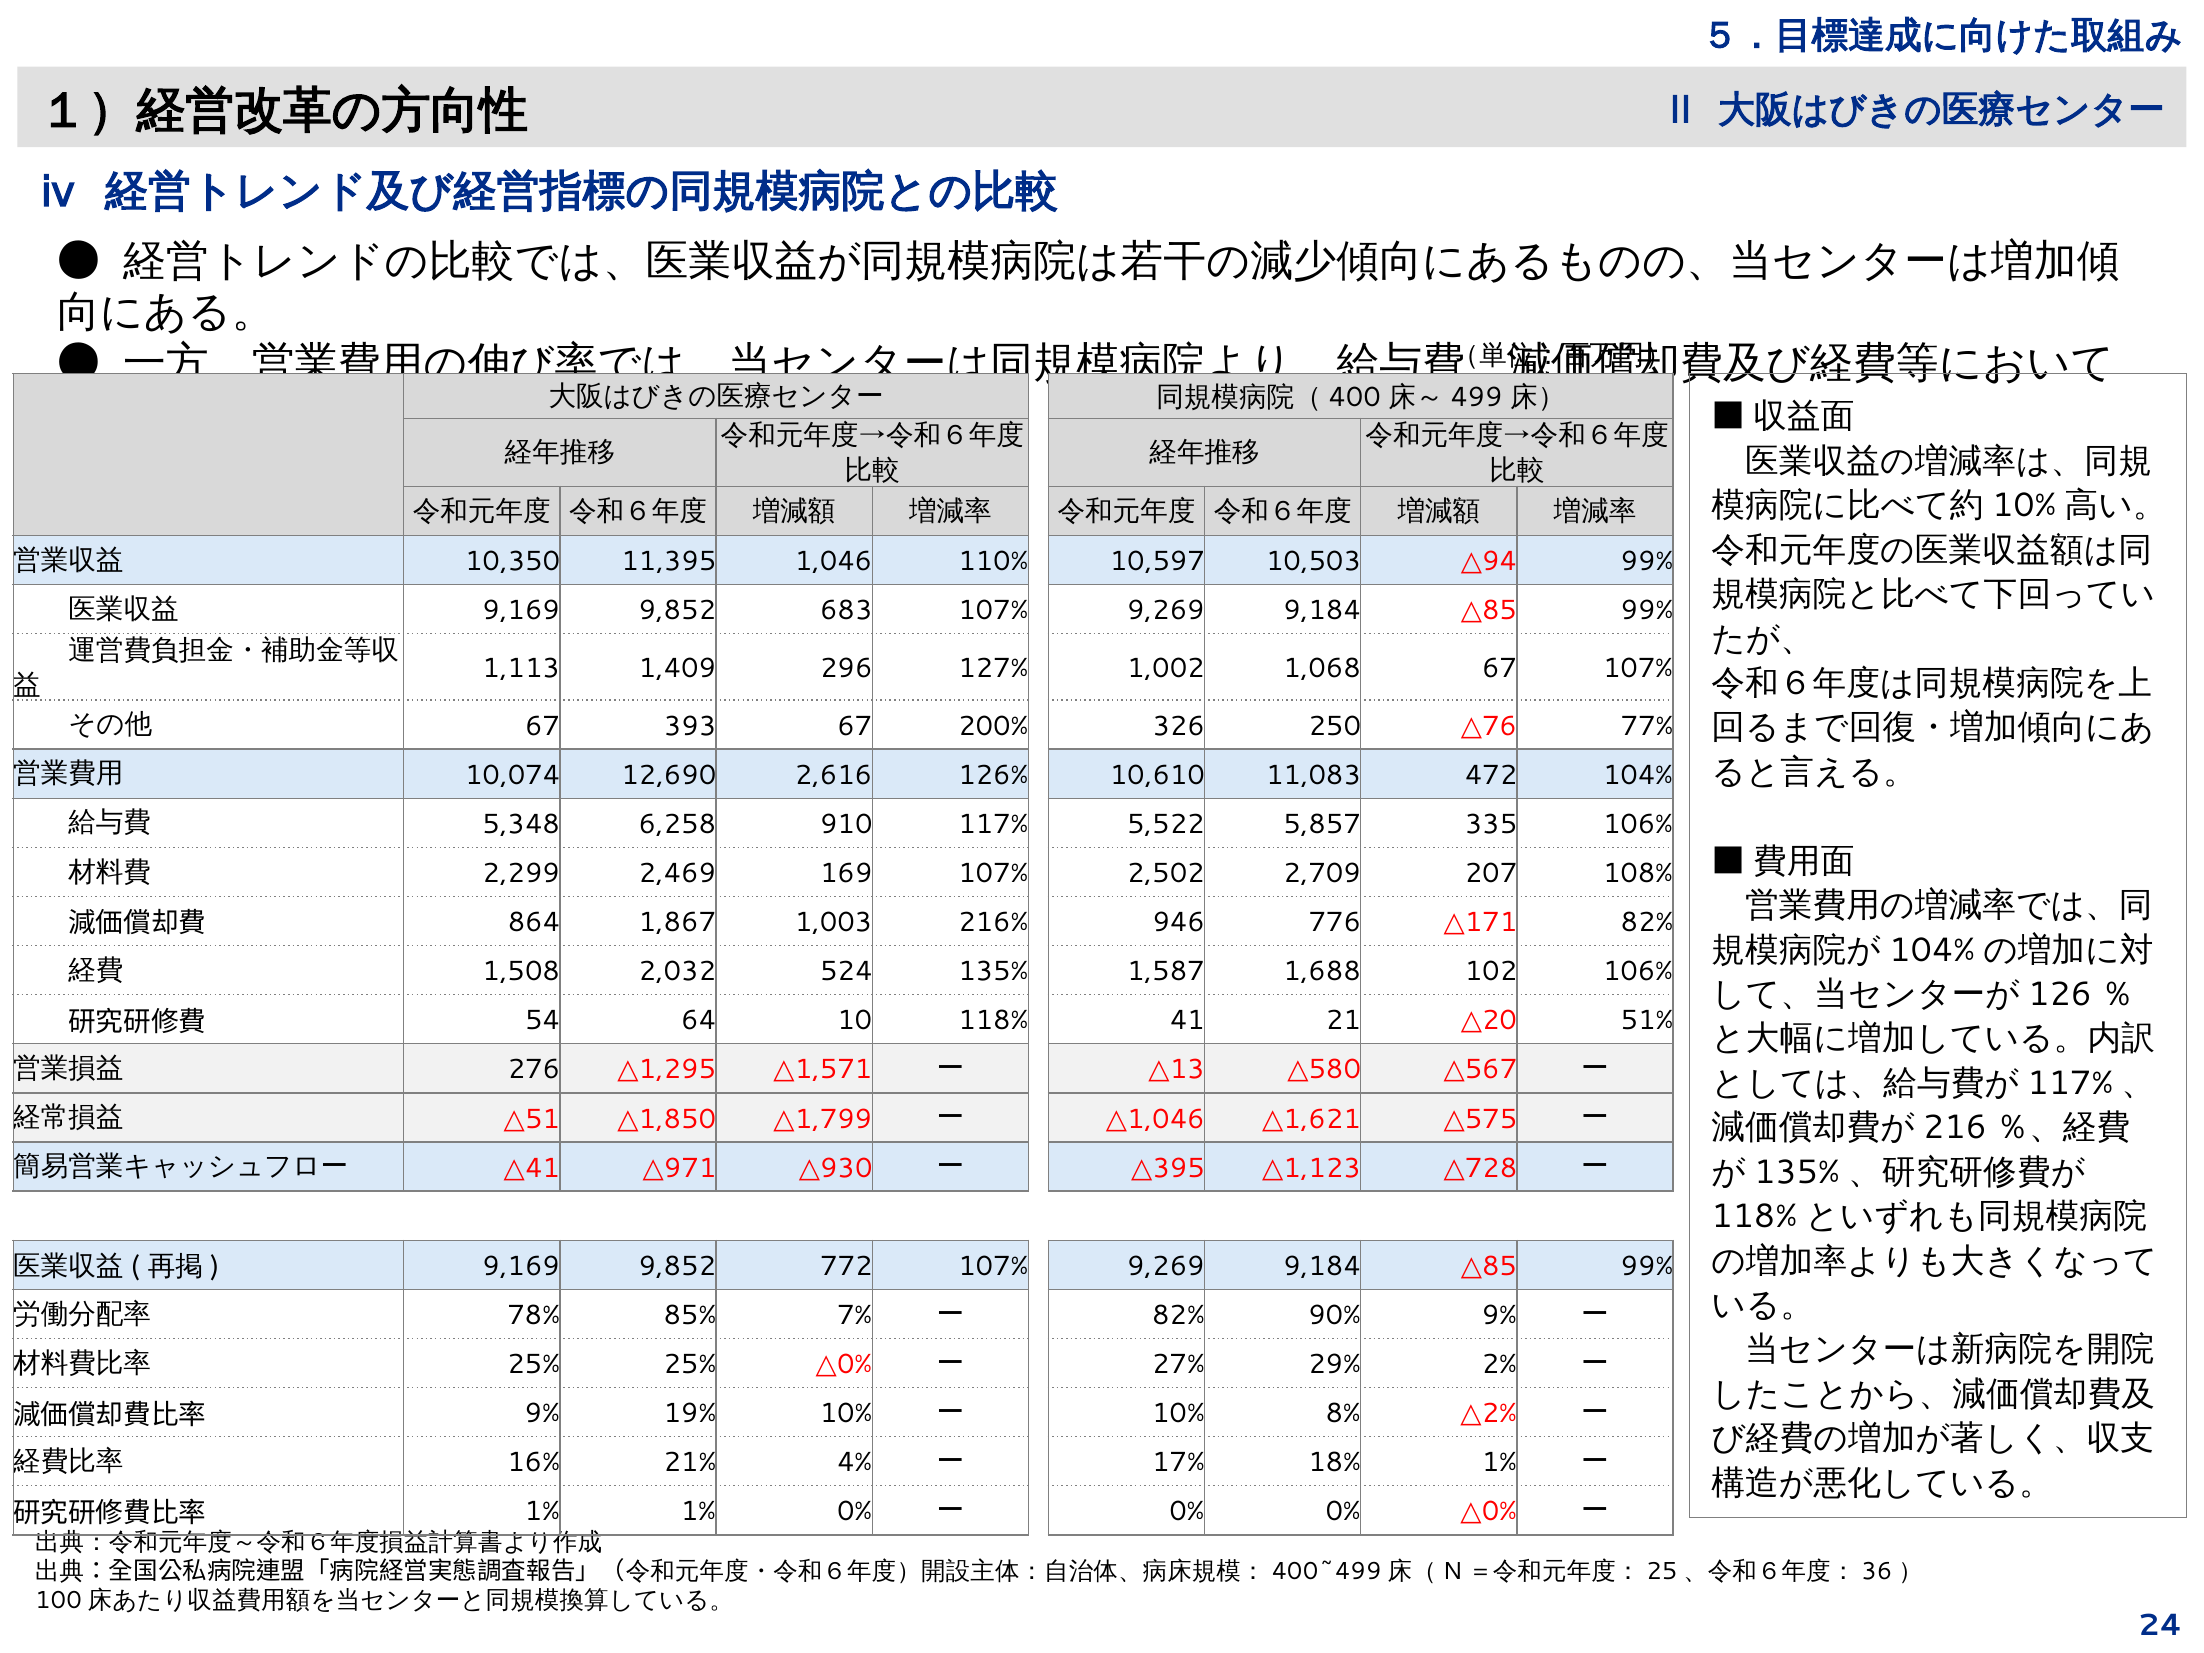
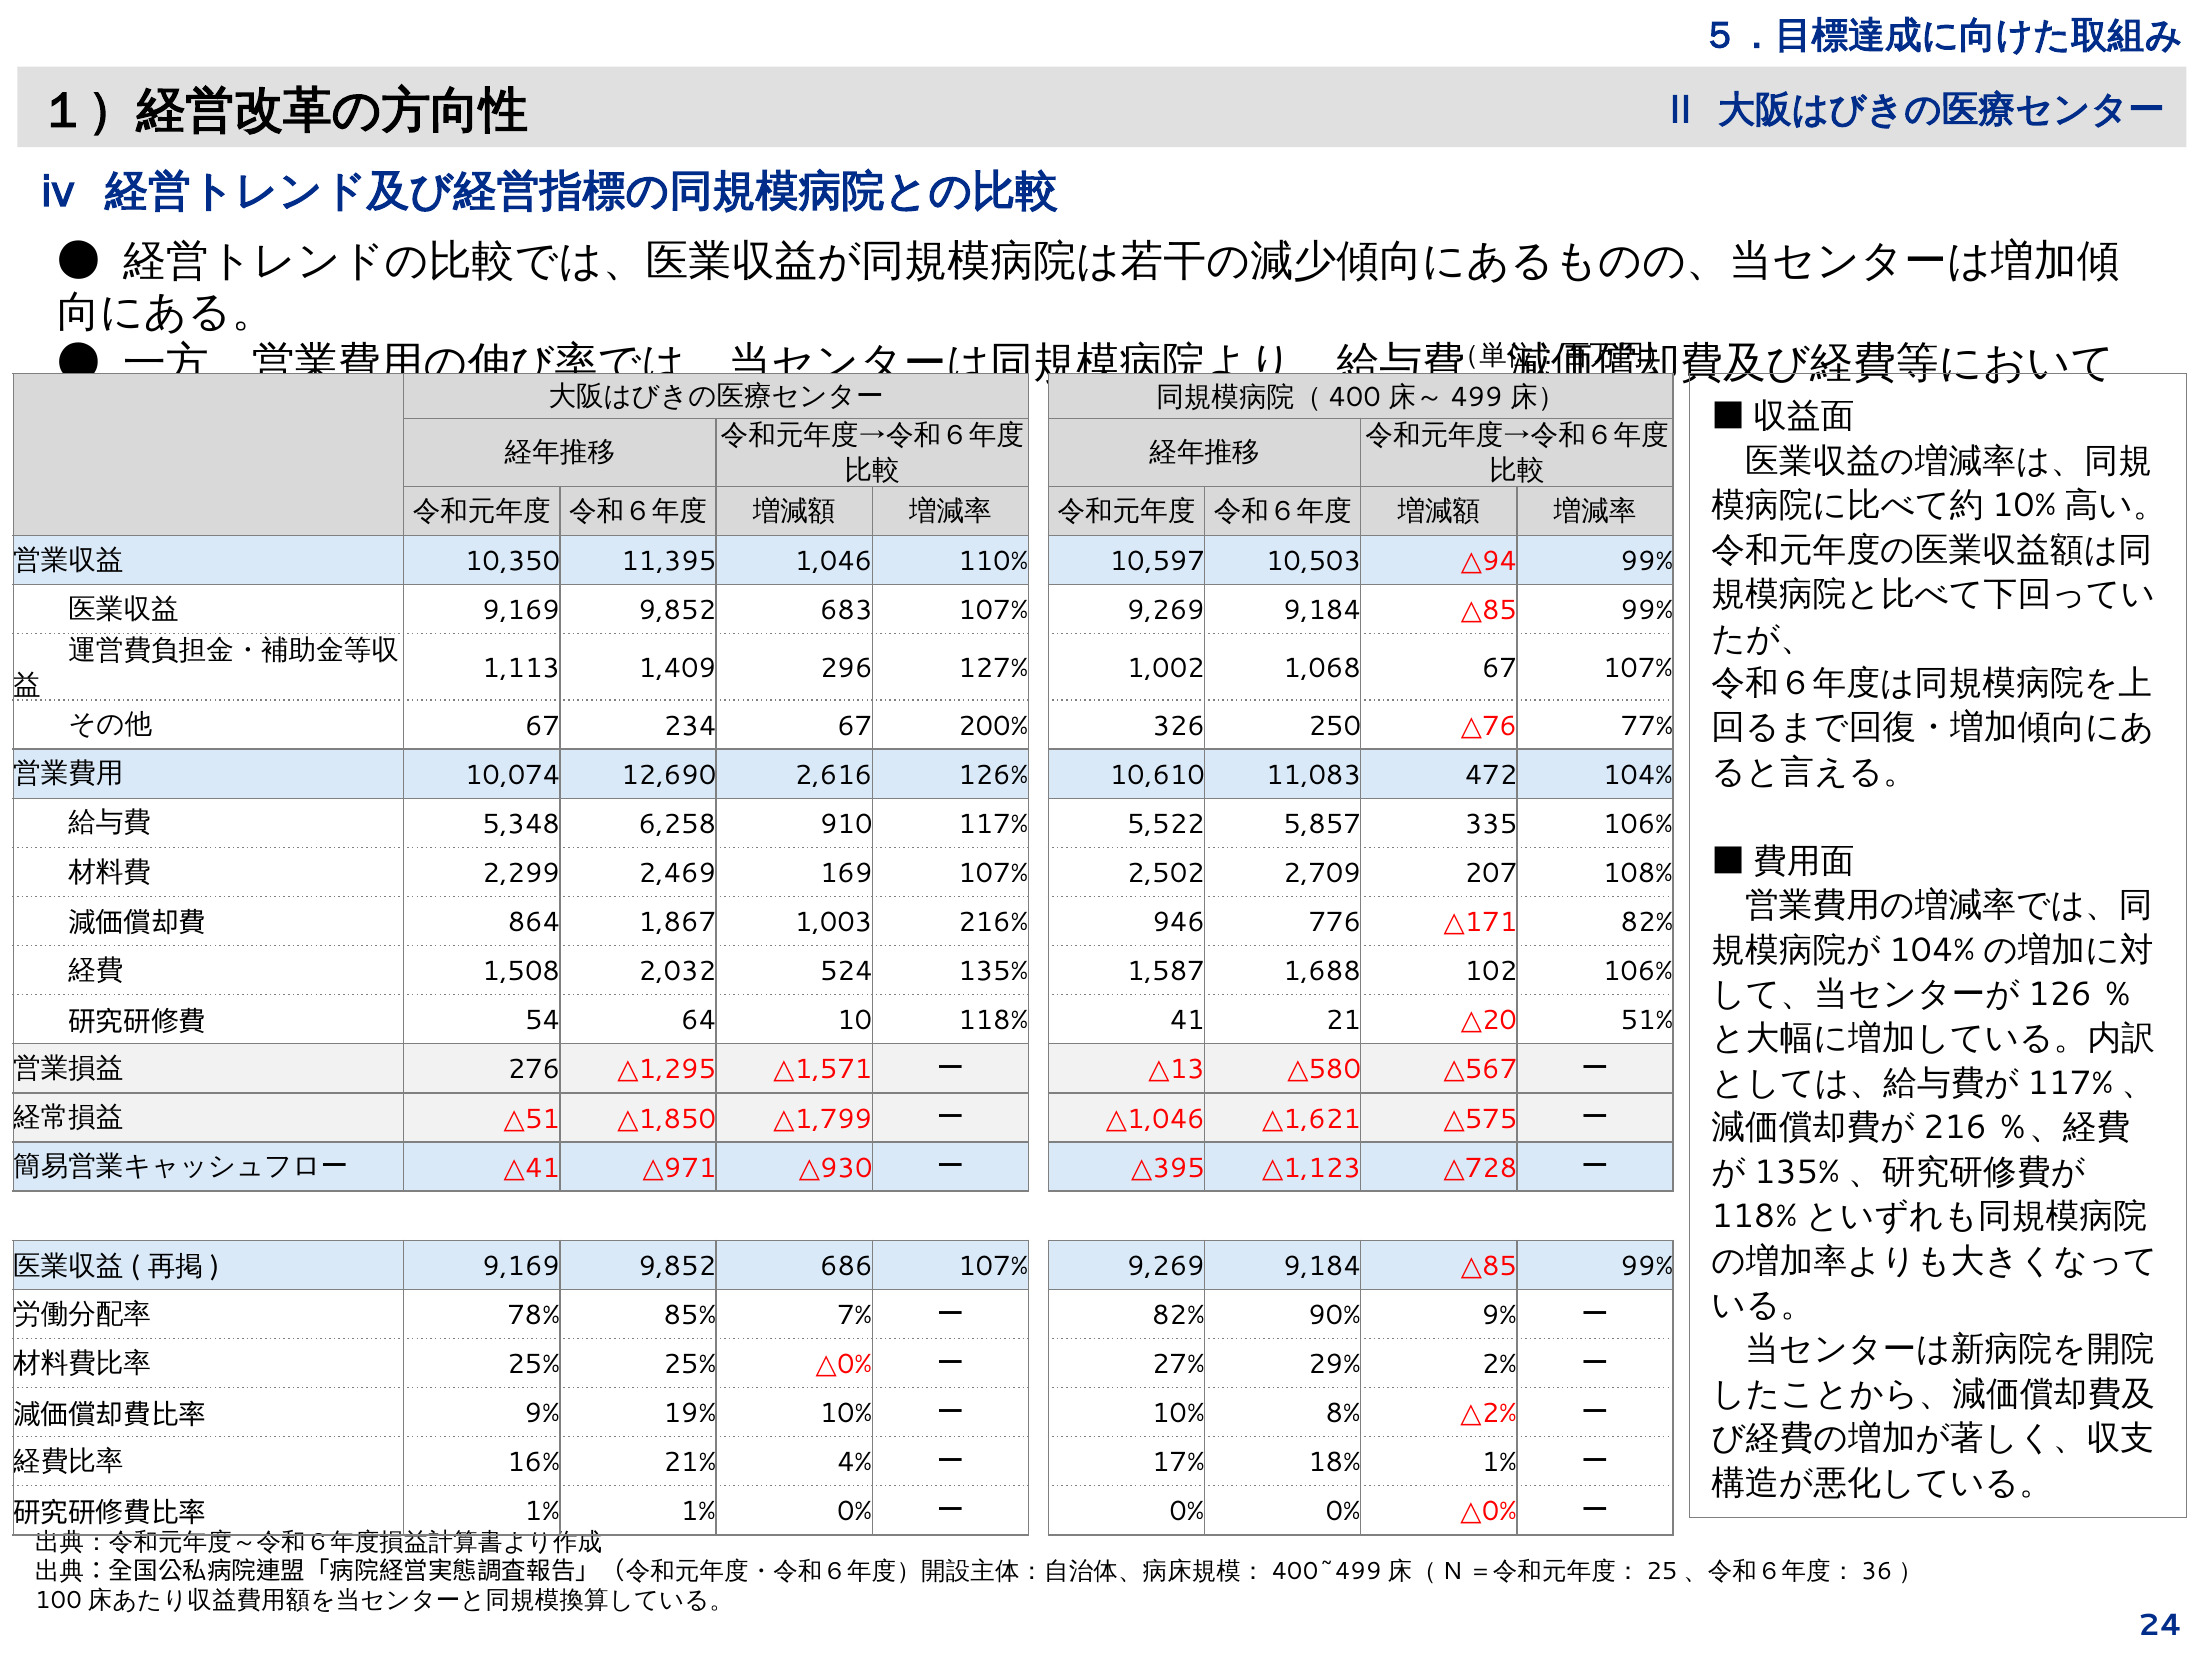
393: 393 -> 234
772: 772 -> 686
